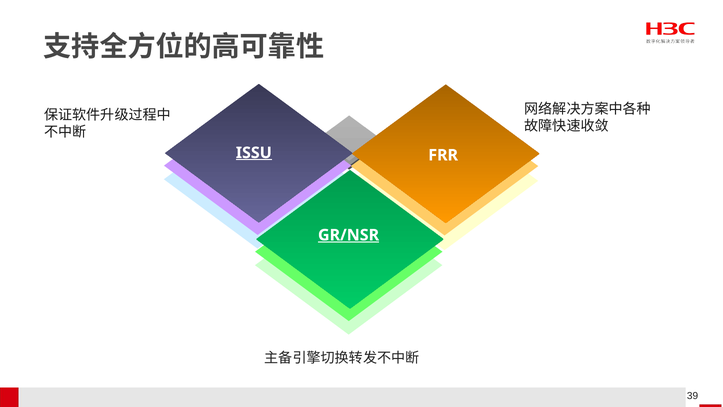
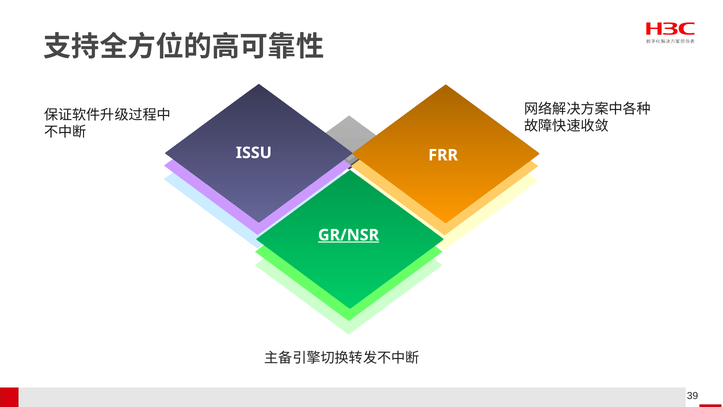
ISSU underline: present -> none
